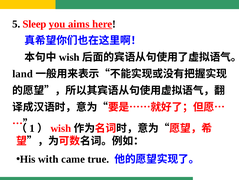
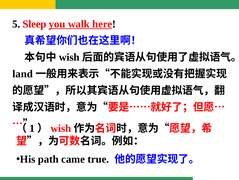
aims: aims -> walk
with: with -> path
